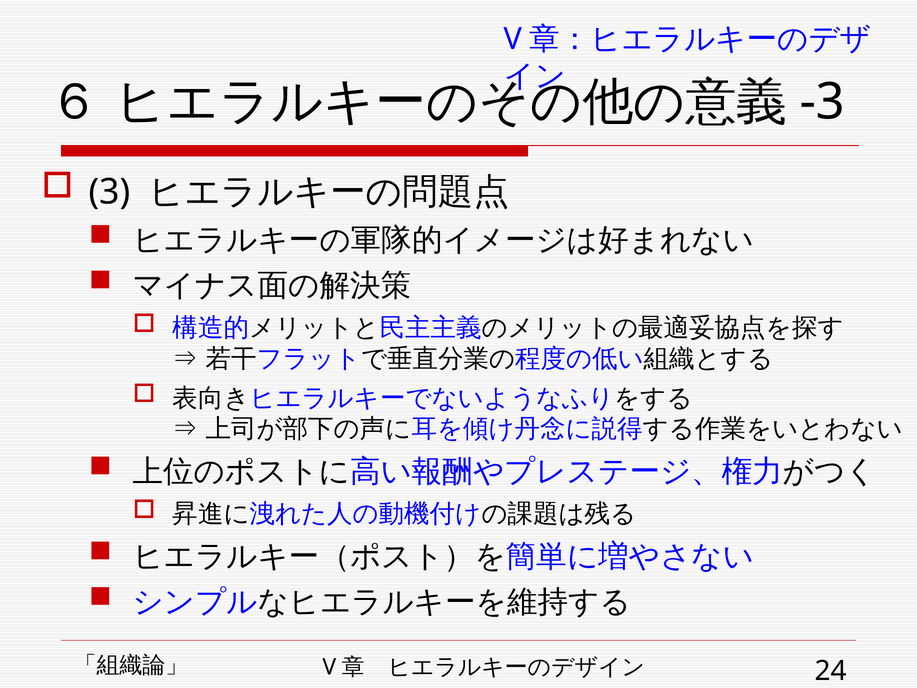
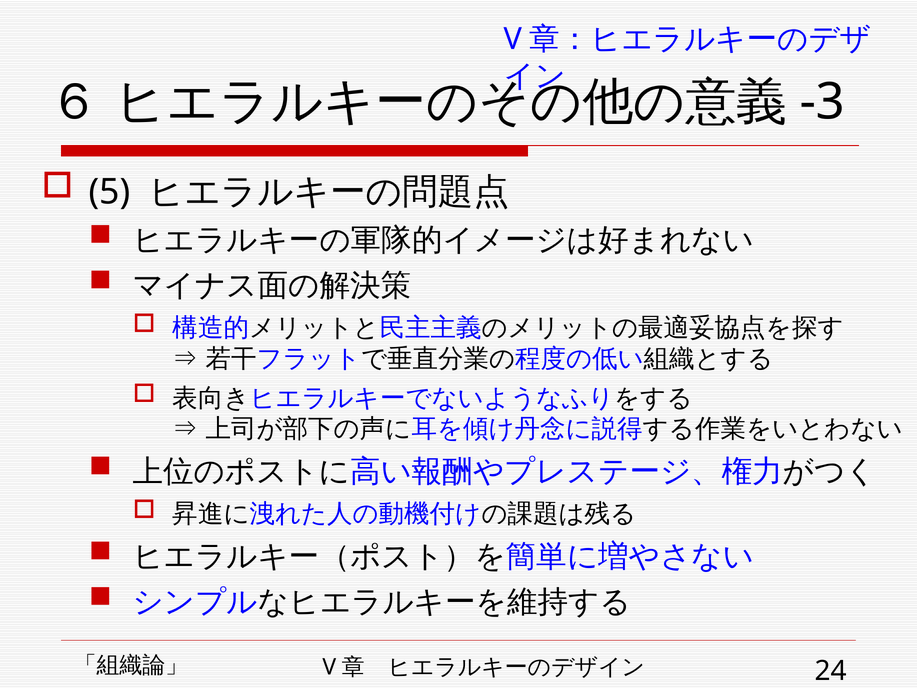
3: 3 -> 5
